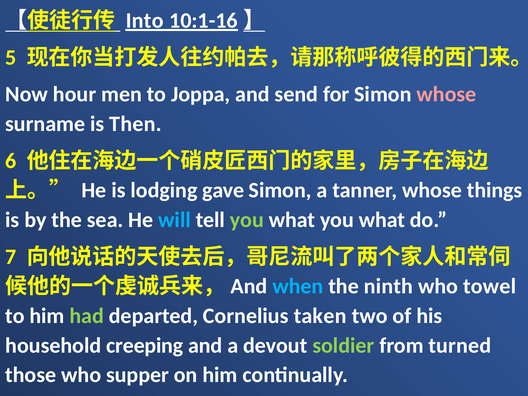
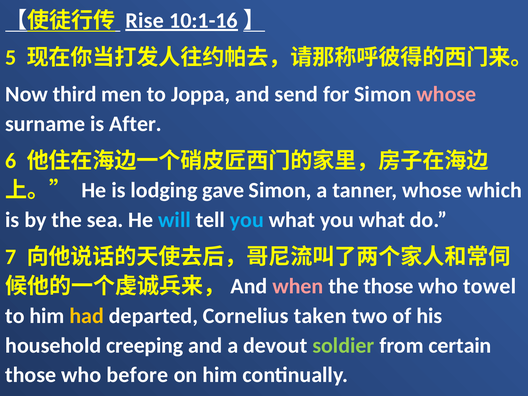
Into: Into -> Rise
hour: hour -> third
Then: Then -> After
things: things -> which
you at (247, 220) colour: light green -> light blue
when colour: light blue -> pink
the ninth: ninth -> those
had colour: light green -> yellow
turned: turned -> certain
supper: supper -> before
